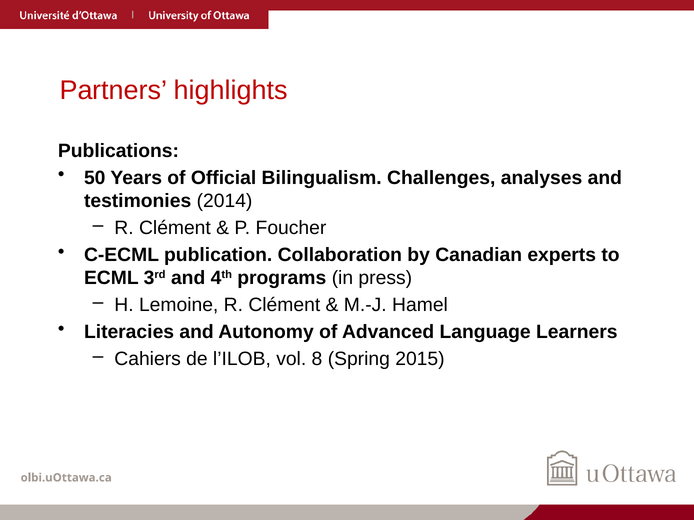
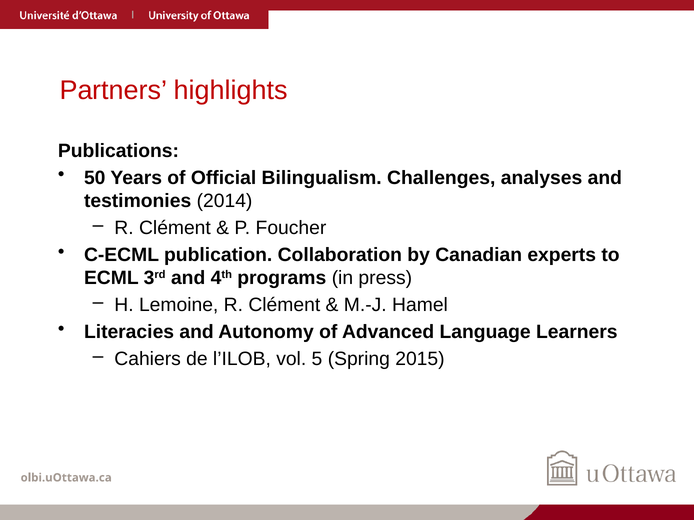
8: 8 -> 5
